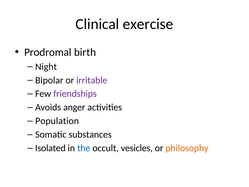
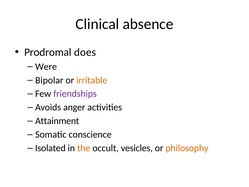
exercise: exercise -> absence
birth: birth -> does
Night: Night -> Were
irritable colour: purple -> orange
Population: Population -> Attainment
substances: substances -> conscience
the colour: blue -> orange
